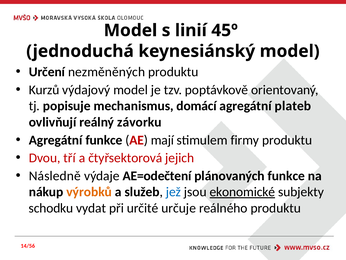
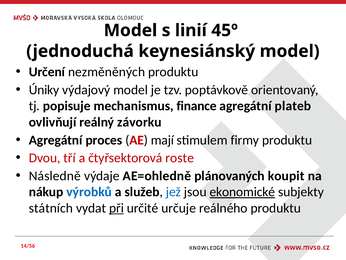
Kurzů: Kurzů -> Úniky
domácí: domácí -> finance
Agregátní funkce: funkce -> proces
jejich: jejich -> roste
AE=odečtení: AE=odečtení -> AE=ohledně
plánovaných funkce: funkce -> koupit
výrobků colour: orange -> blue
schodku: schodku -> státních
při underline: none -> present
